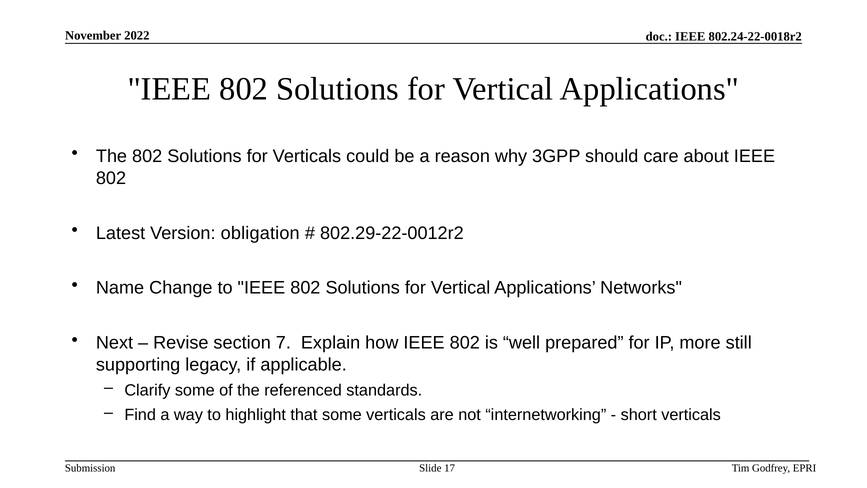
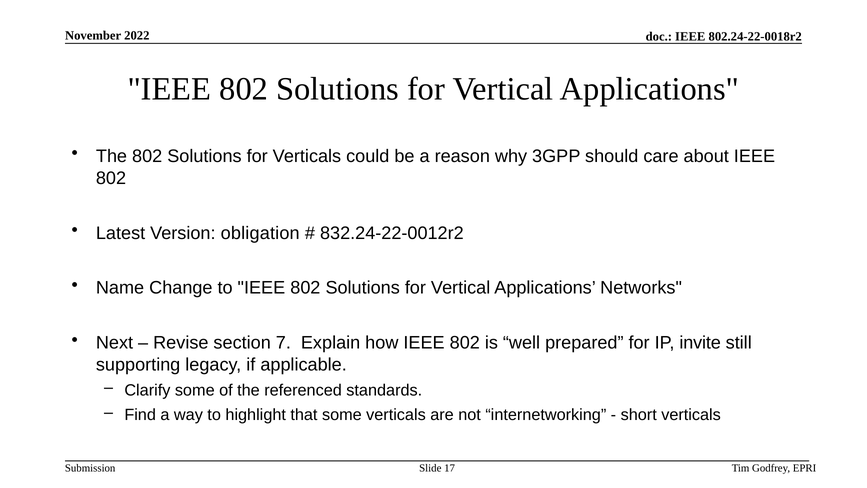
802.29-22-0012r2: 802.29-22-0012r2 -> 832.24-22-0012r2
more: more -> invite
